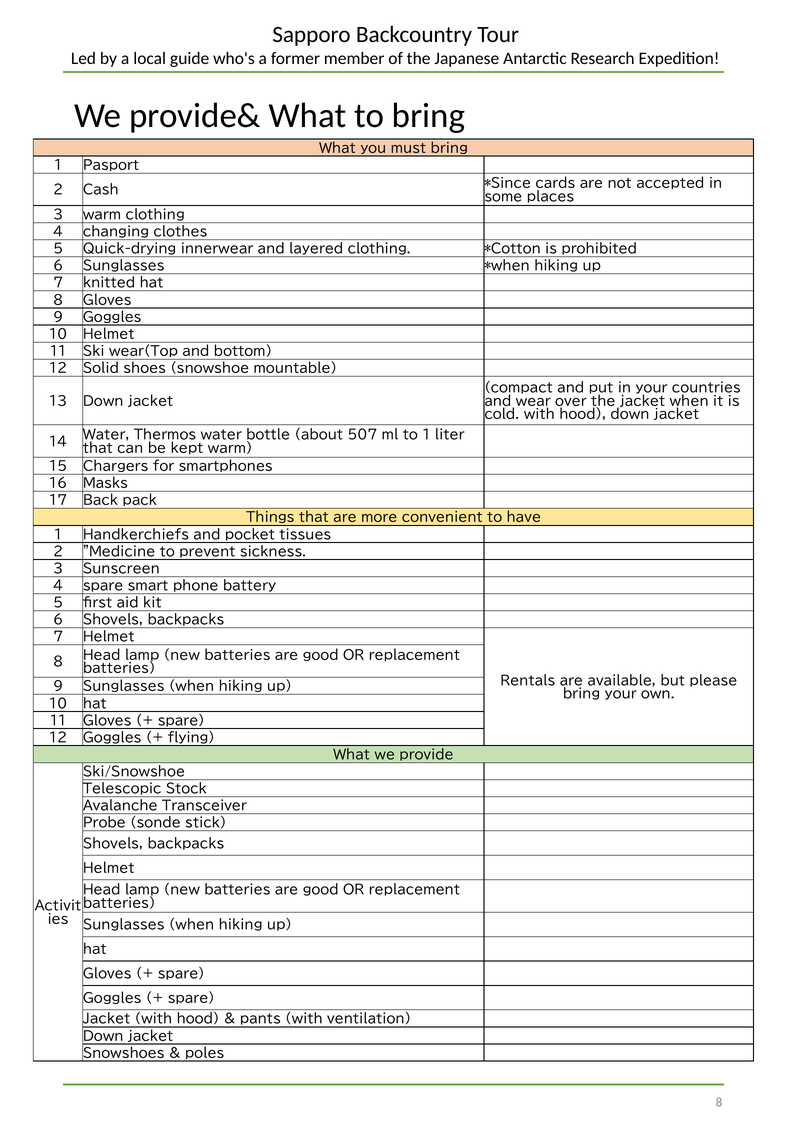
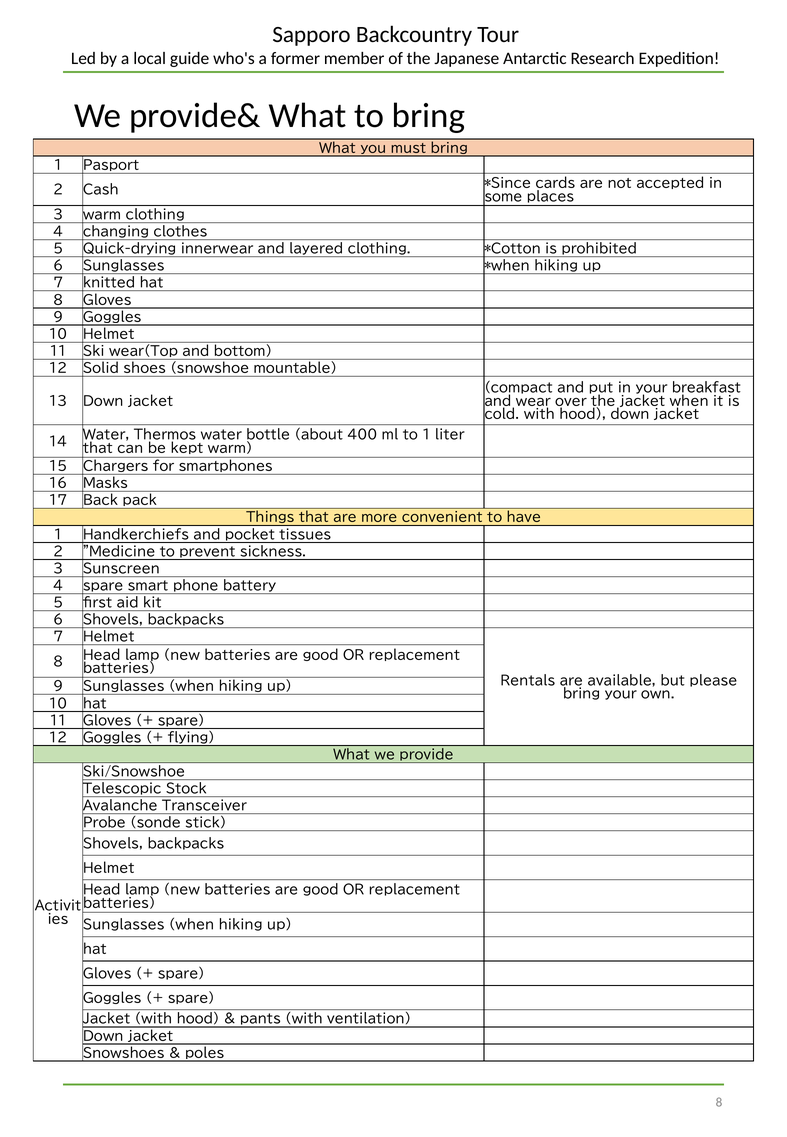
countries: countries -> breakfast
507: 507 -> 400
